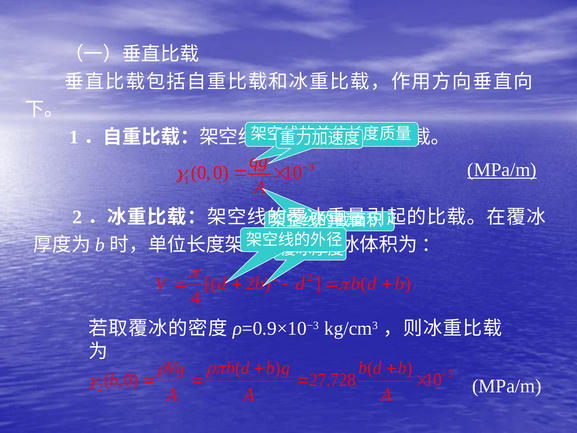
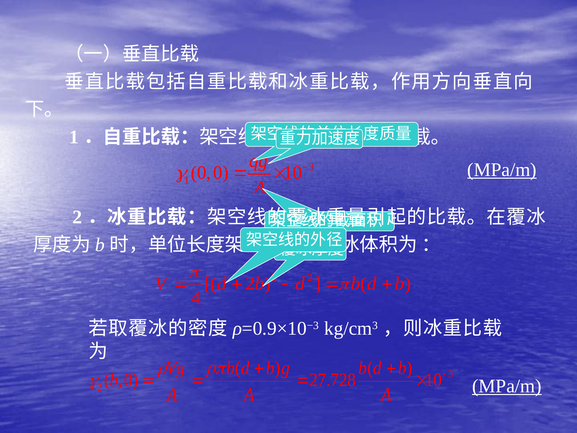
MPa/m at (507, 386) underline: none -> present
